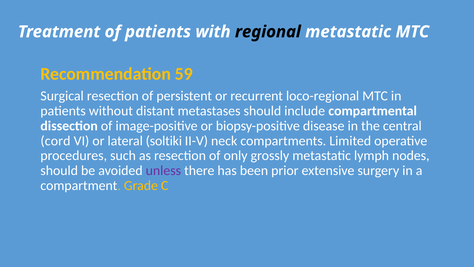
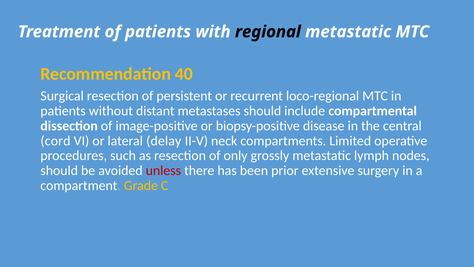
59: 59 -> 40
soltiki: soltiki -> delay
unless colour: purple -> red
